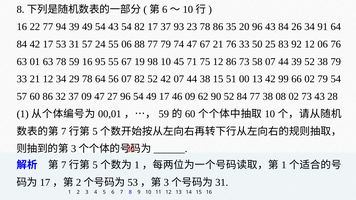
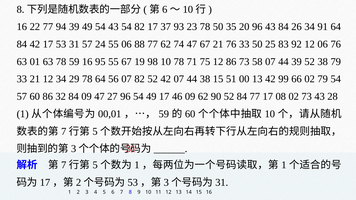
78 86: 86 -> 50
77 79: 79 -> 62
10 45: 45 -> 78
32 37: 37 -> 84
77 38: 38 -> 17
